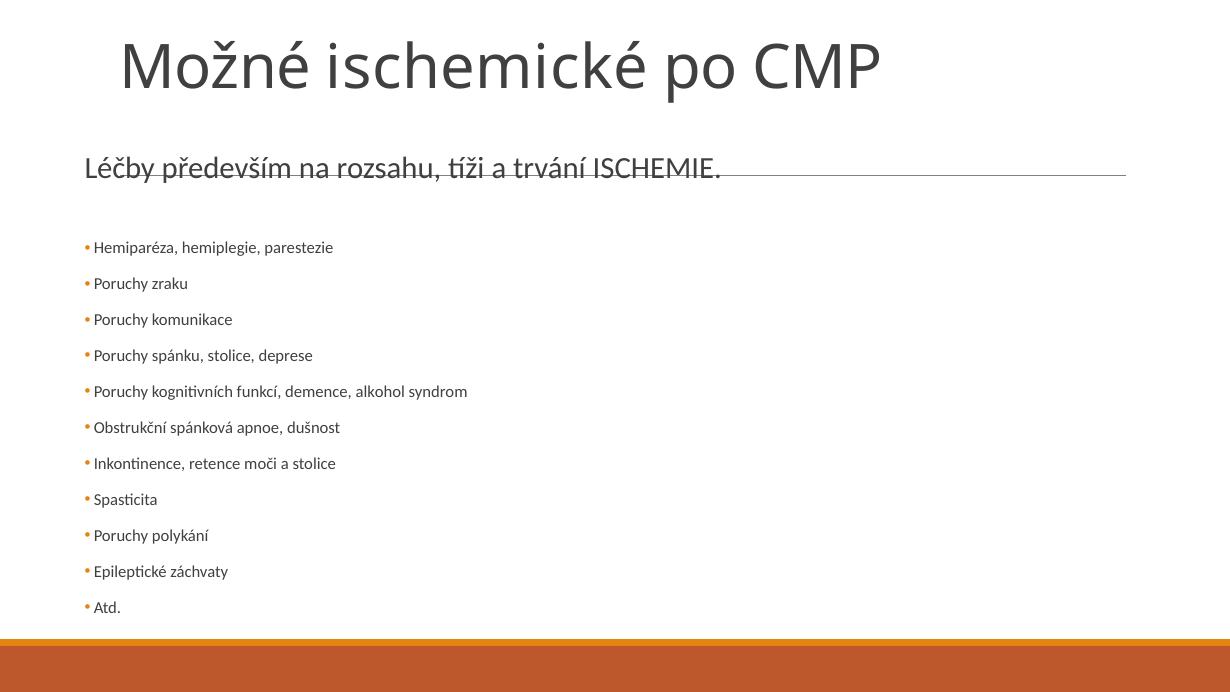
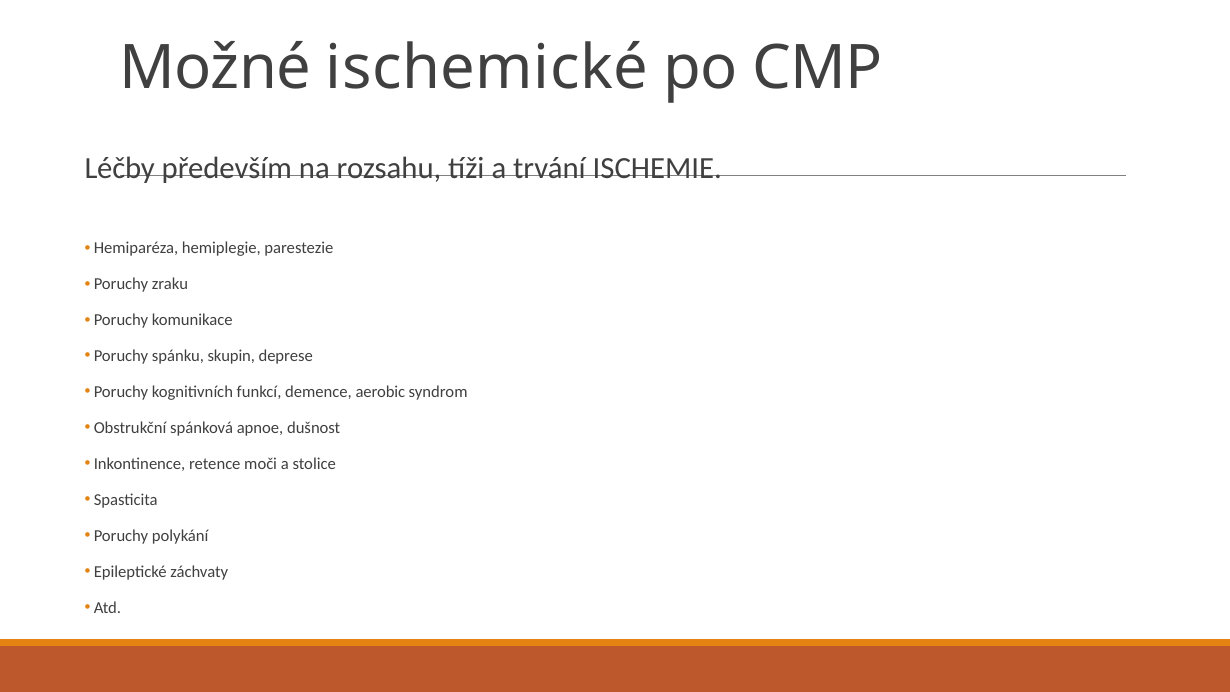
spánku stolice: stolice -> skupin
alkohol: alkohol -> aerobic
